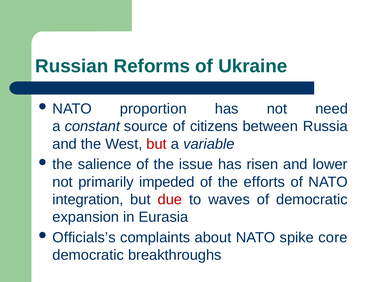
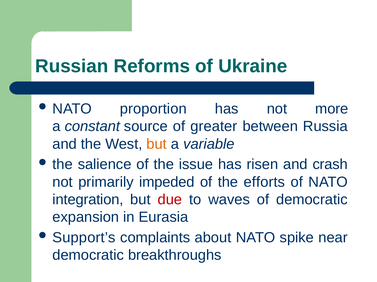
need: need -> more
citizens: citizens -> greater
but at (157, 144) colour: red -> orange
lower: lower -> crash
Officials’s: Officials’s -> Support’s
core: core -> near
